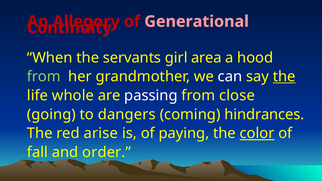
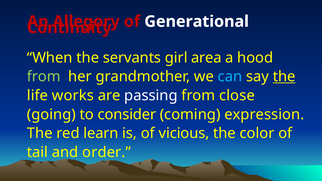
Generational colour: pink -> white
can colour: white -> light blue
whole: whole -> works
dangers: dangers -> consider
hindrances: hindrances -> expression
arise: arise -> learn
paying: paying -> vicious
color underline: present -> none
fall: fall -> tail
